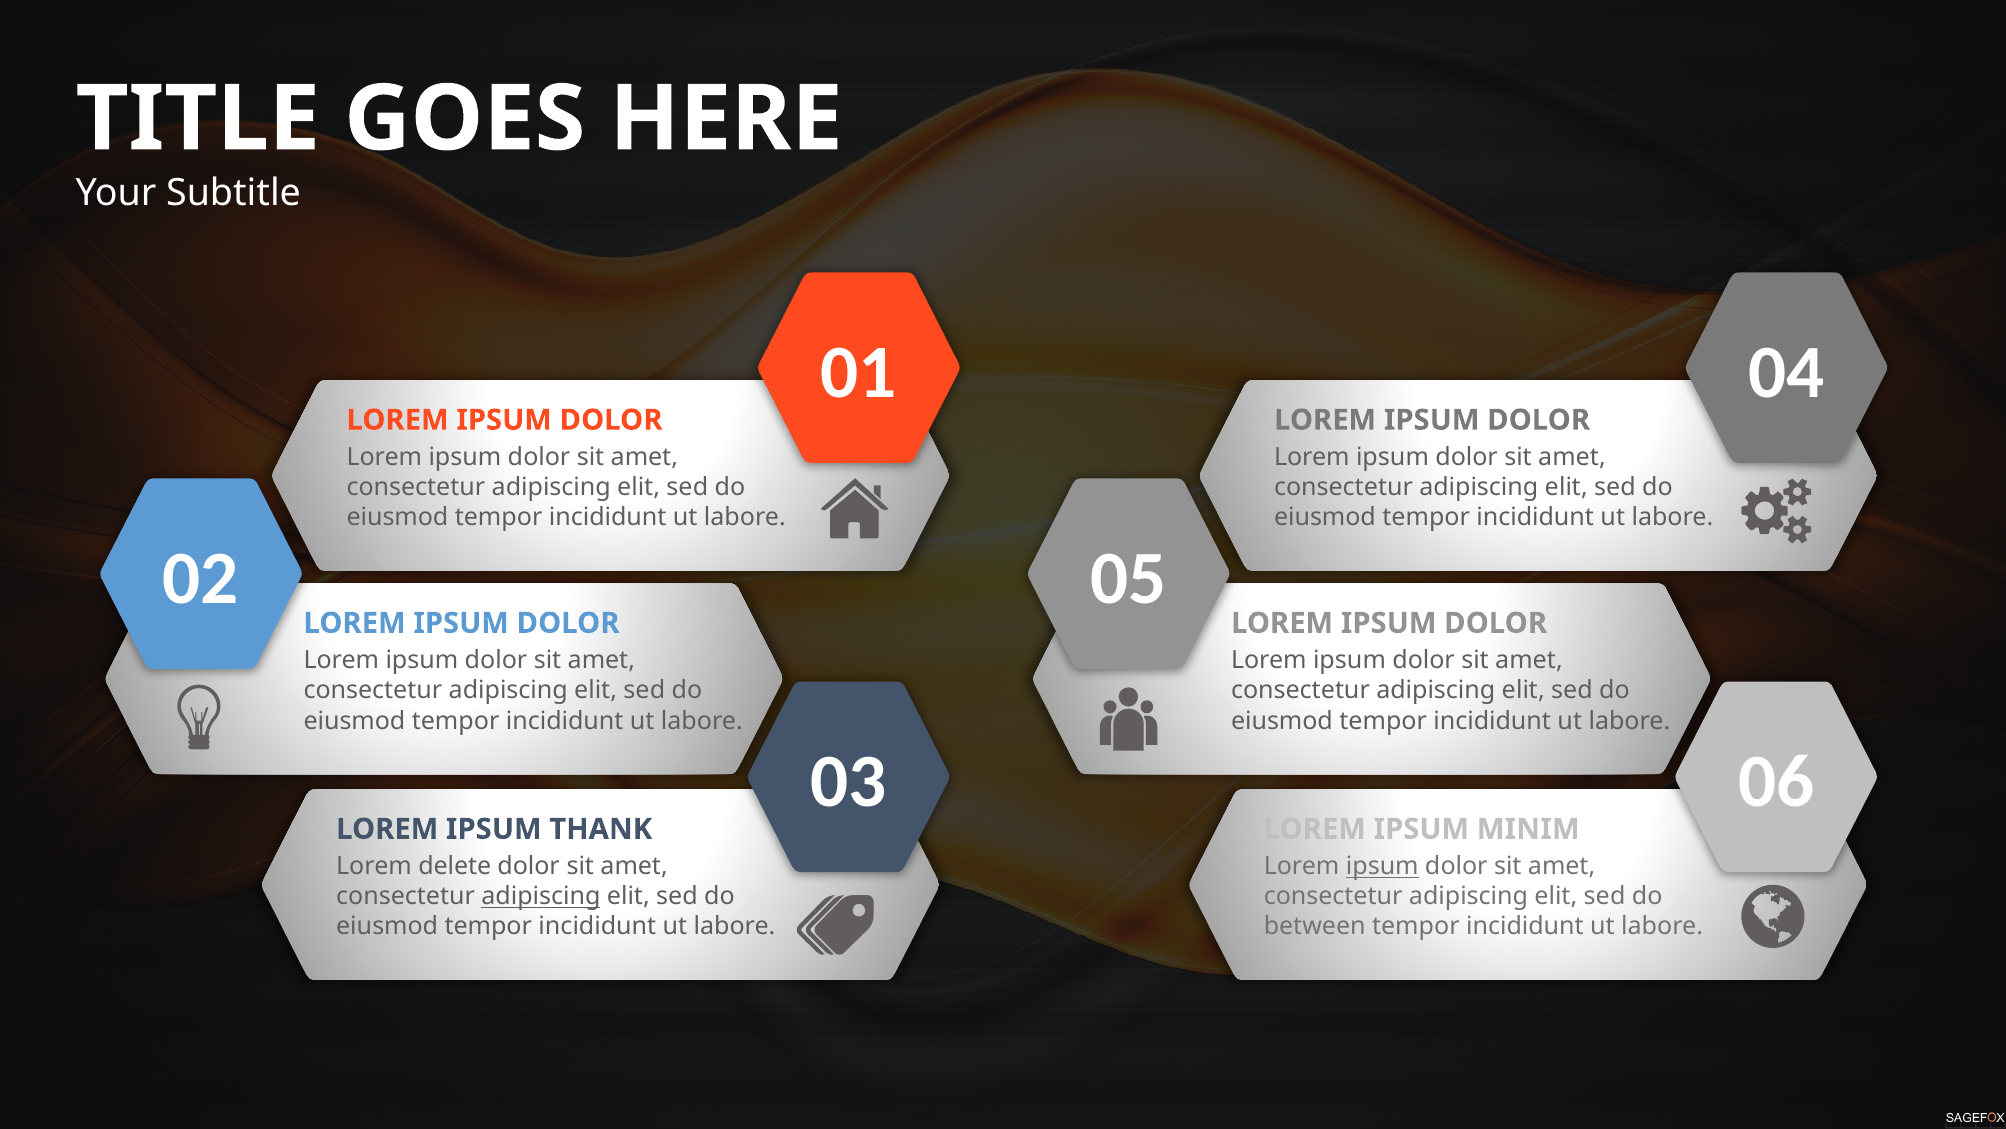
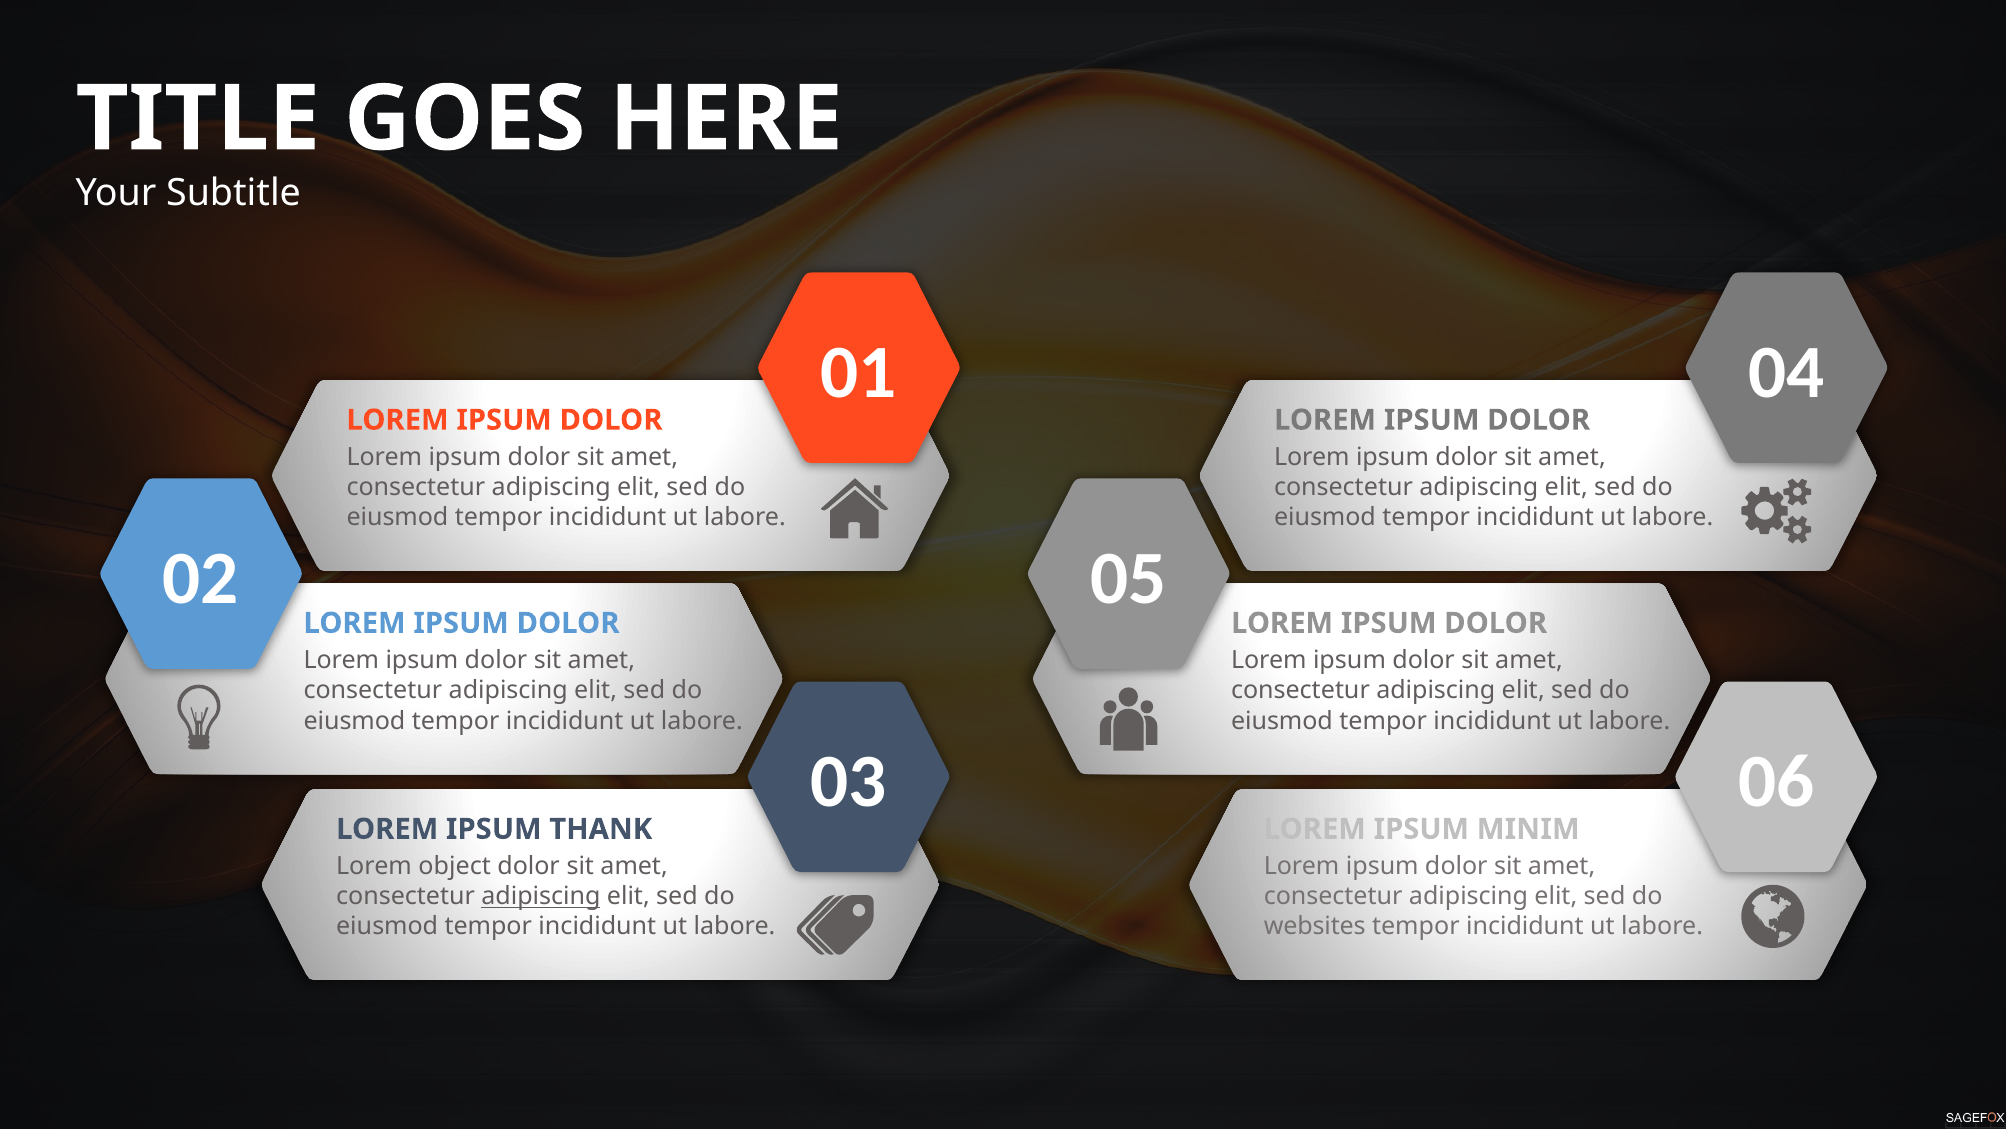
delete: delete -> object
ipsum at (1382, 866) underline: present -> none
between: between -> websites
